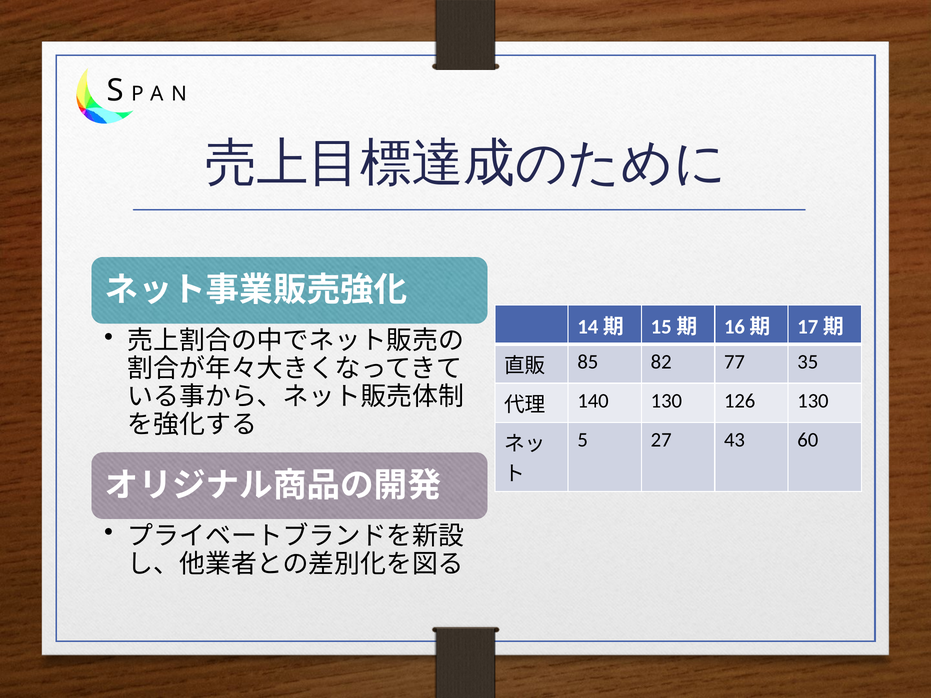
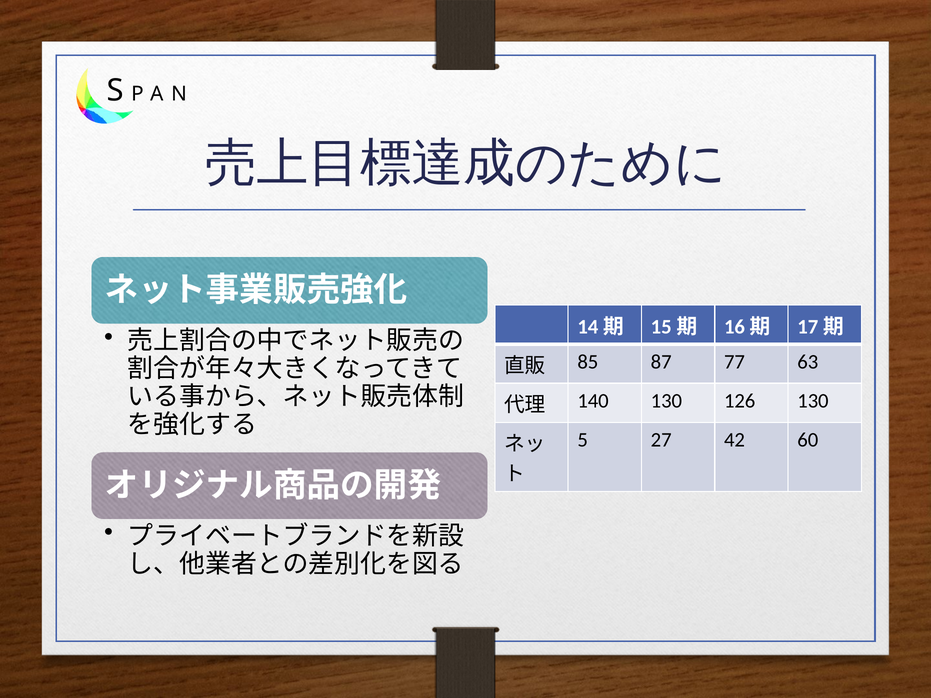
82: 82 -> 87
35: 35 -> 63
43: 43 -> 42
